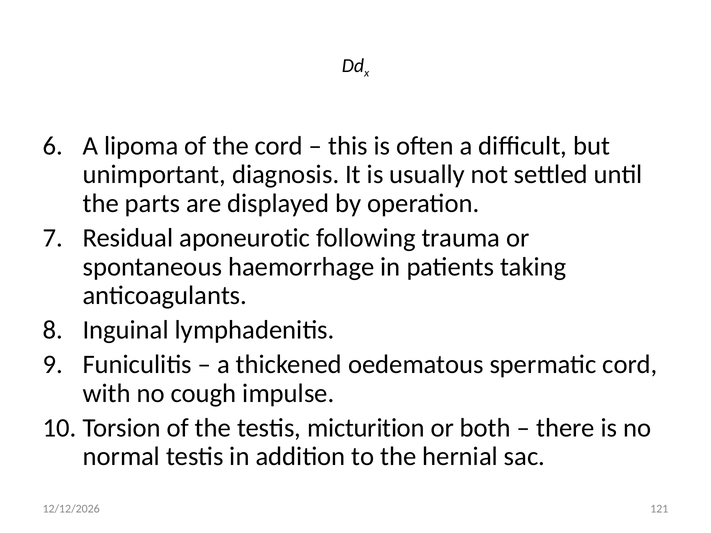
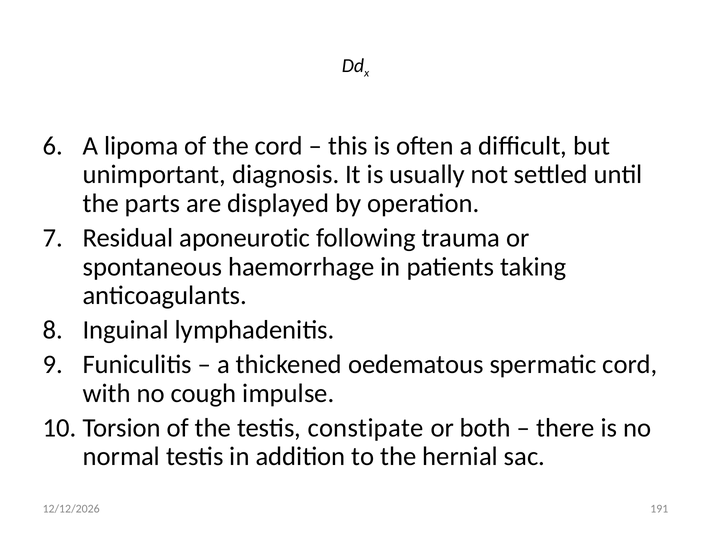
micturition: micturition -> constipate
121: 121 -> 191
